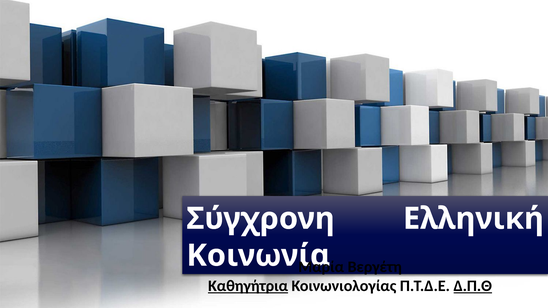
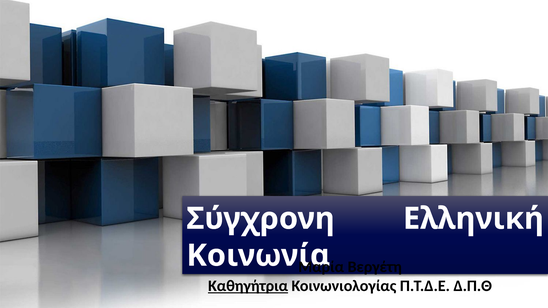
Δ.Π.Θ underline: present -> none
